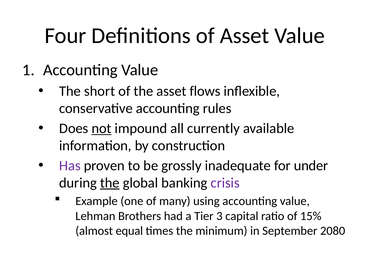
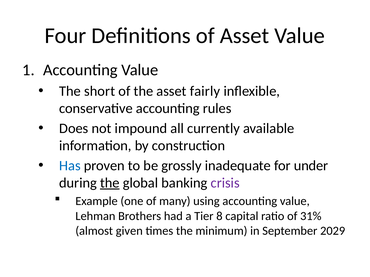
flows: flows -> fairly
not underline: present -> none
Has colour: purple -> blue
3: 3 -> 8
15%: 15% -> 31%
equal: equal -> given
2080: 2080 -> 2029
